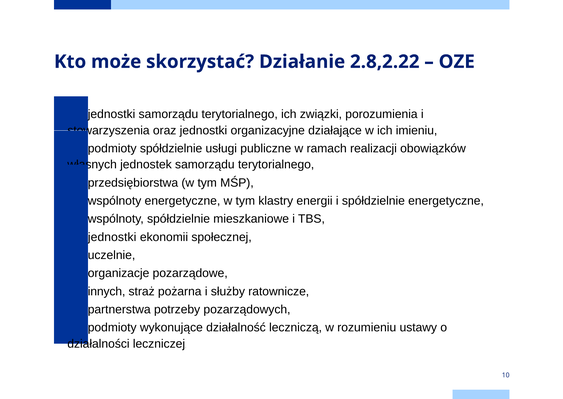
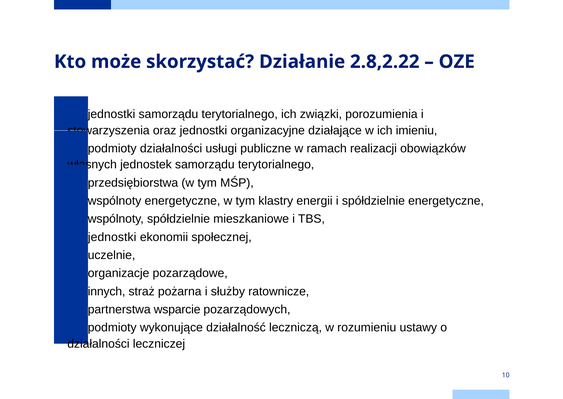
podmioty spółdzielnie: spółdzielnie -> działalności
potrzeby: potrzeby -> wsparcie
